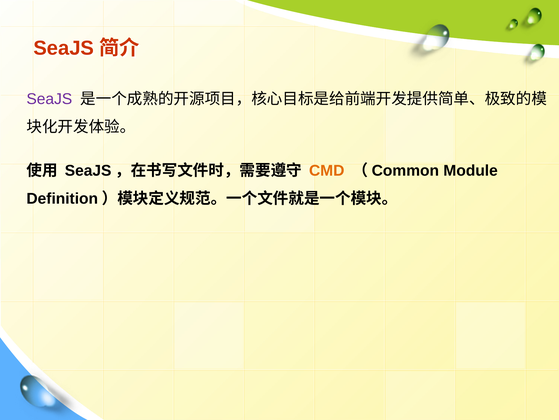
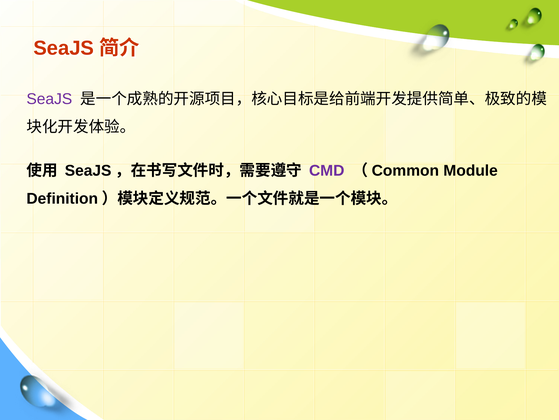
CMD colour: orange -> purple
